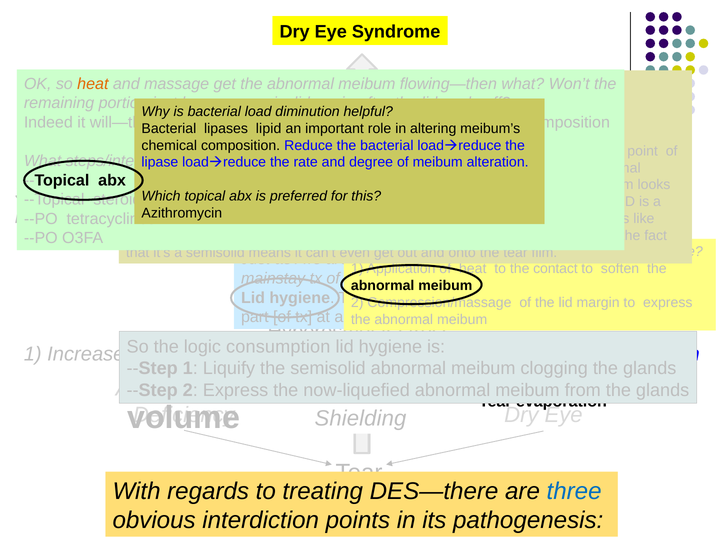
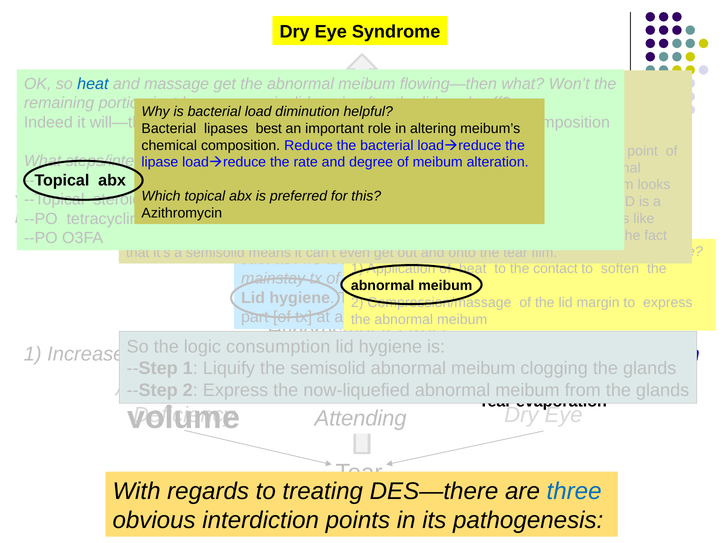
heat at (93, 84) colour: orange -> blue
lipid: lipid -> best
Shielding: Shielding -> Attending
